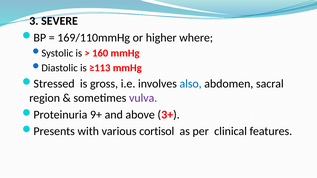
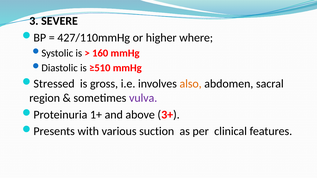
169/110mmHg: 169/110mmHg -> 427/110mmHg
≥113: ≥113 -> ≥510
also colour: blue -> orange
9+: 9+ -> 1+
cortisol: cortisol -> suction
